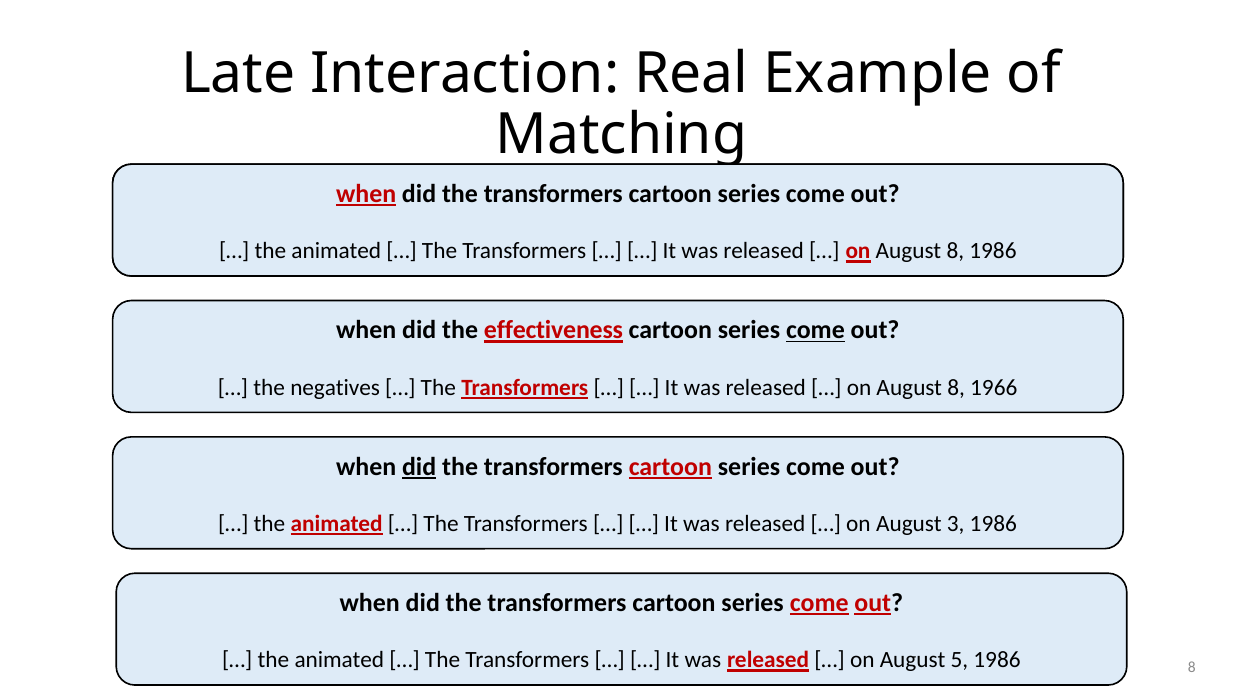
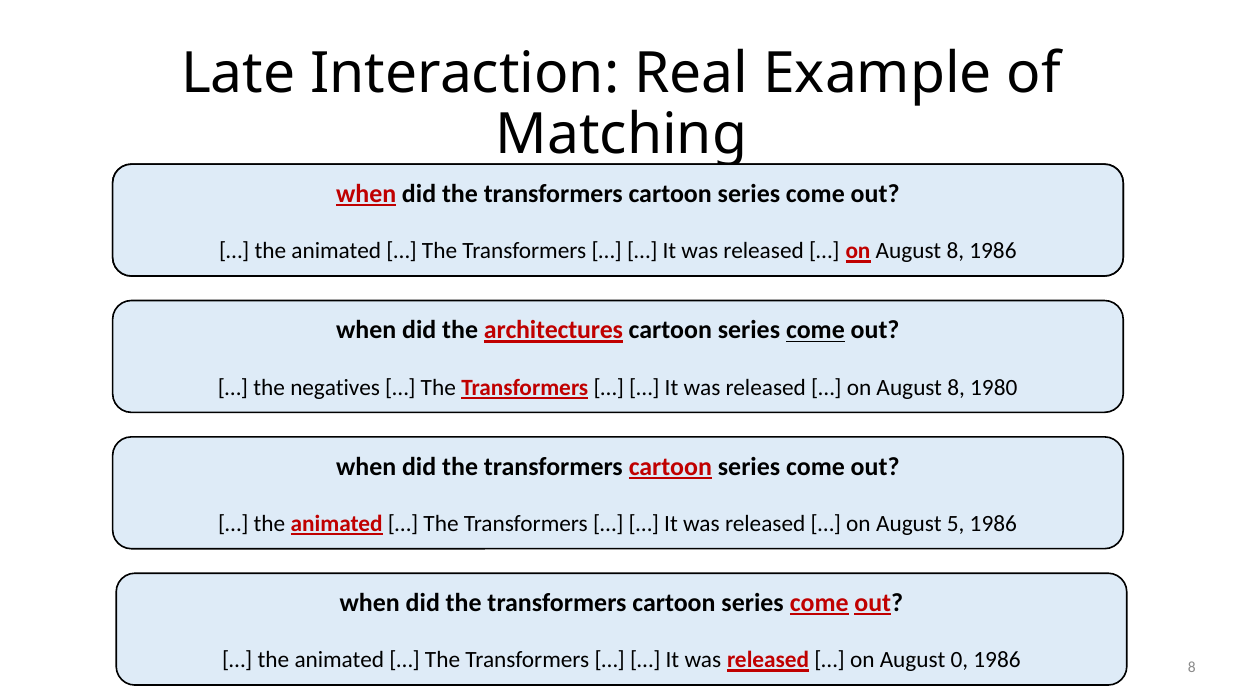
effectiveness: effectiveness -> architectures
1966: 1966 -> 1980
did at (419, 467) underline: present -> none
3: 3 -> 5
5: 5 -> 0
